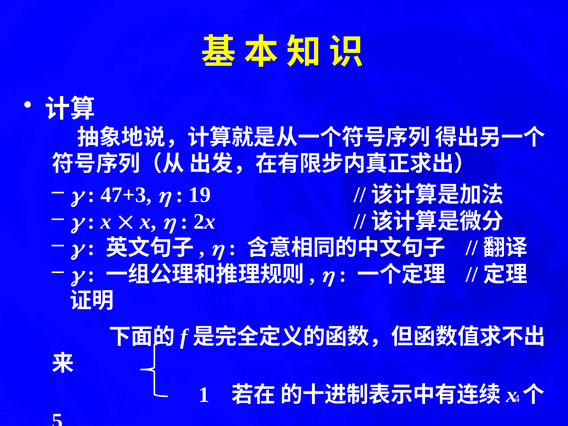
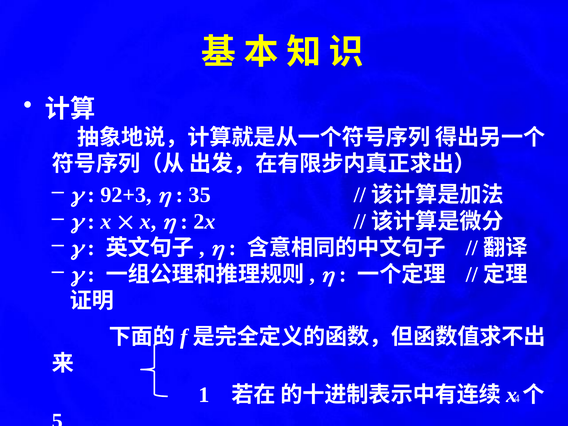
47+3: 47+3 -> 92+3
19: 19 -> 35
